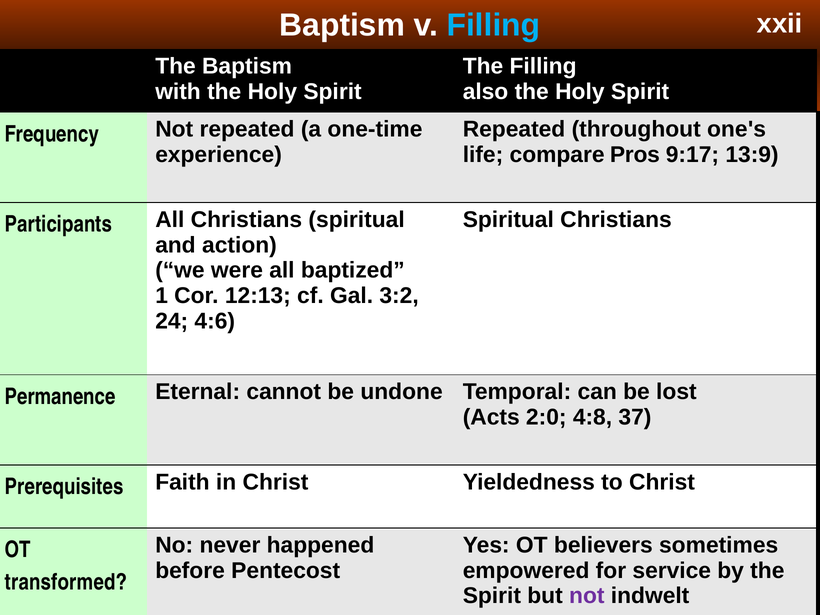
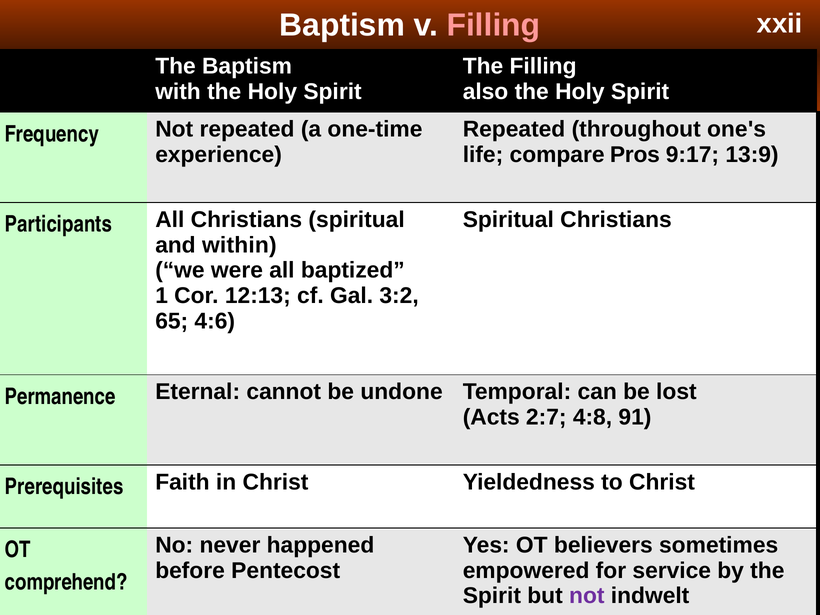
Filling at (494, 25) colour: light blue -> pink
action: action -> within
24: 24 -> 65
2:0: 2:0 -> 2:7
37: 37 -> 91
transformed: transformed -> comprehend
